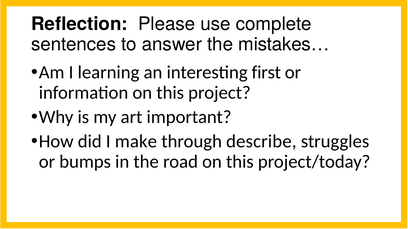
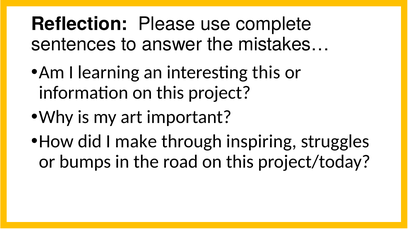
interesting first: first -> this
describe: describe -> inspiring
